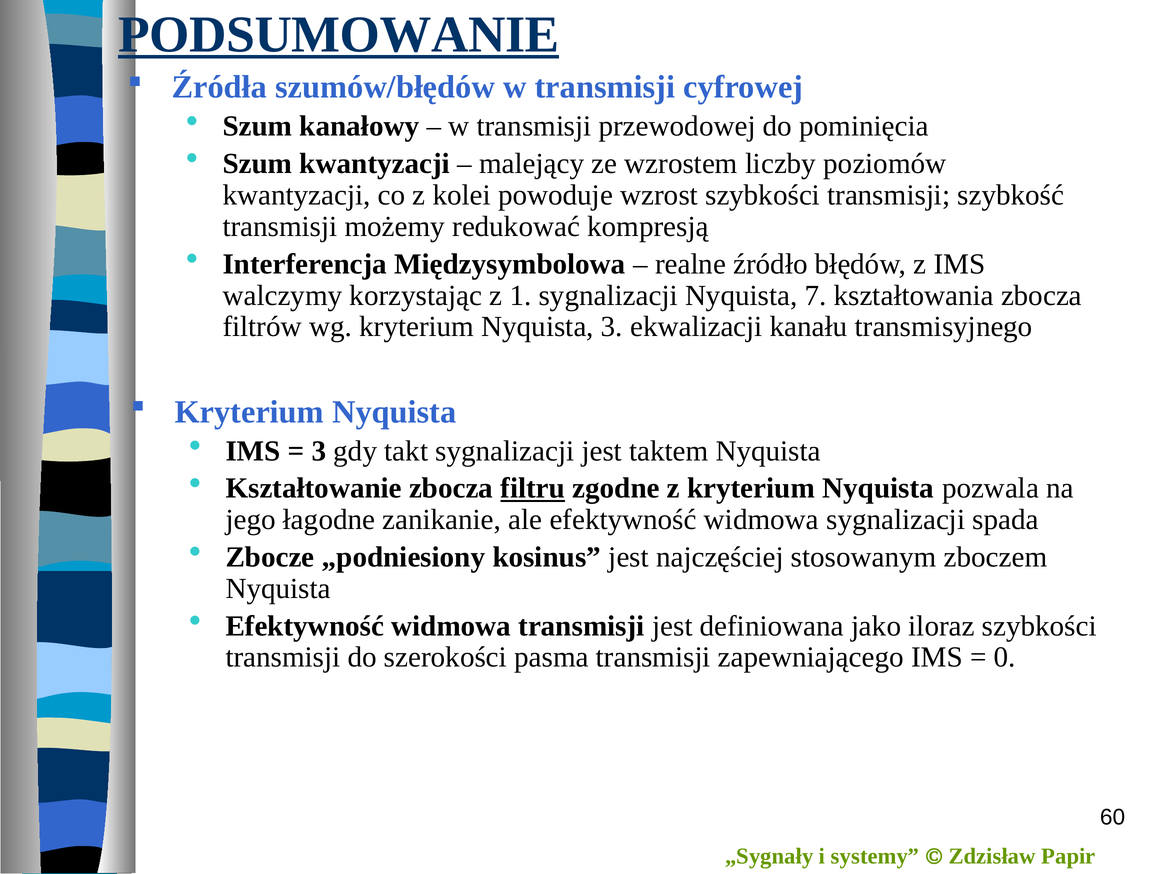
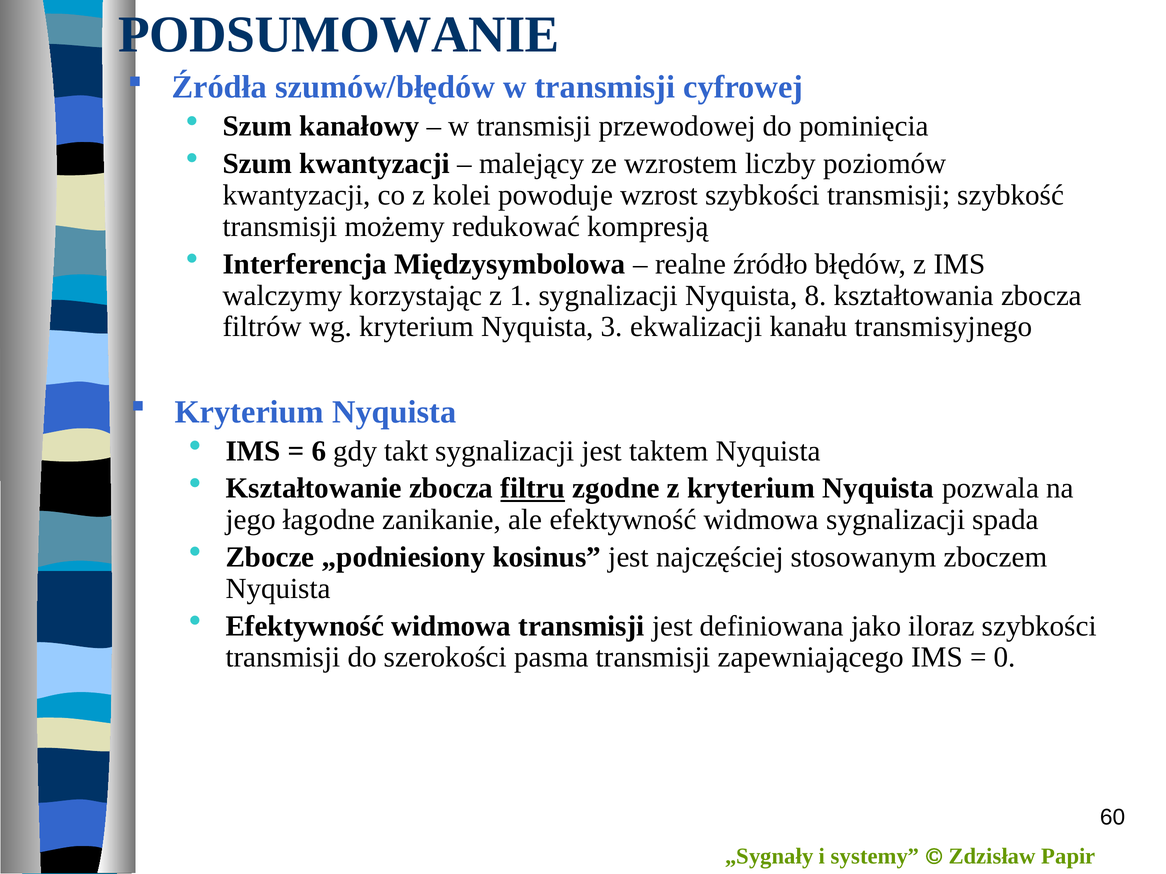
PODSUMOWANIE underline: present -> none
7: 7 -> 8
3 at (319, 451): 3 -> 6
